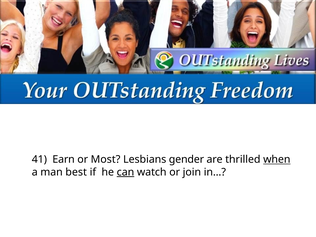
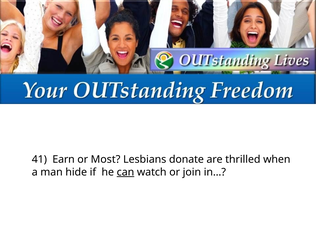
gender: gender -> donate
when underline: present -> none
best: best -> hide
